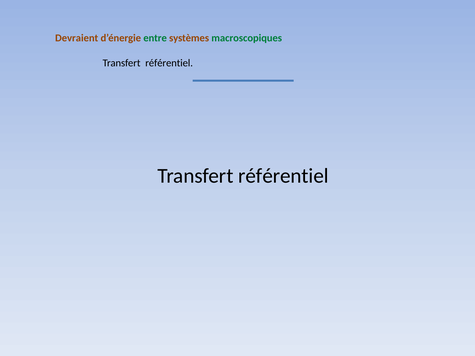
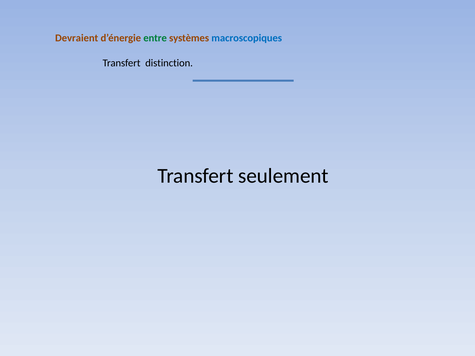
macroscopiques colour: green -> blue
référentiel at (169, 63): référentiel -> distinction
référentiel at (283, 176): référentiel -> seulement
